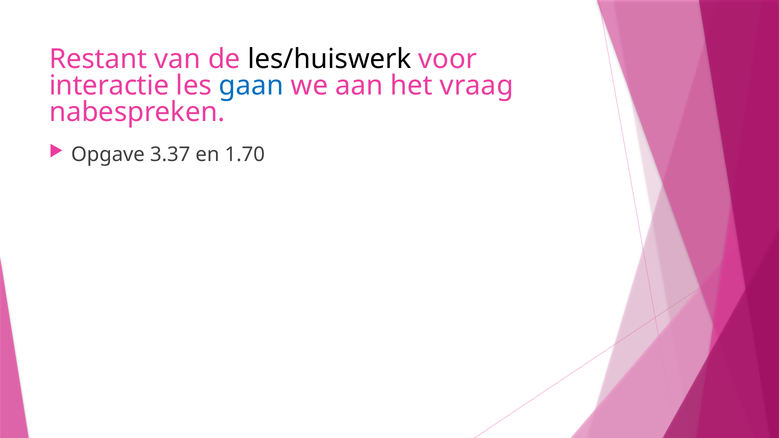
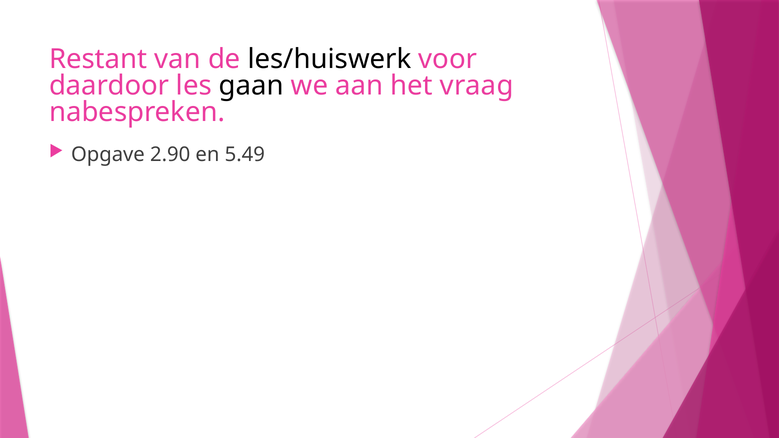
interactie: interactie -> daardoor
gaan colour: blue -> black
3.37: 3.37 -> 2.90
1.70: 1.70 -> 5.49
